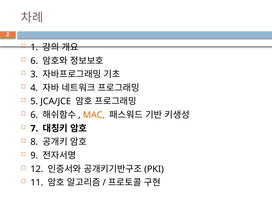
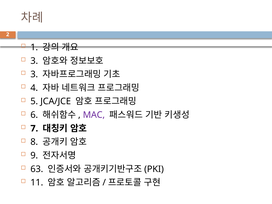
6 at (34, 61): 6 -> 3
MAC colour: orange -> purple
12: 12 -> 63
